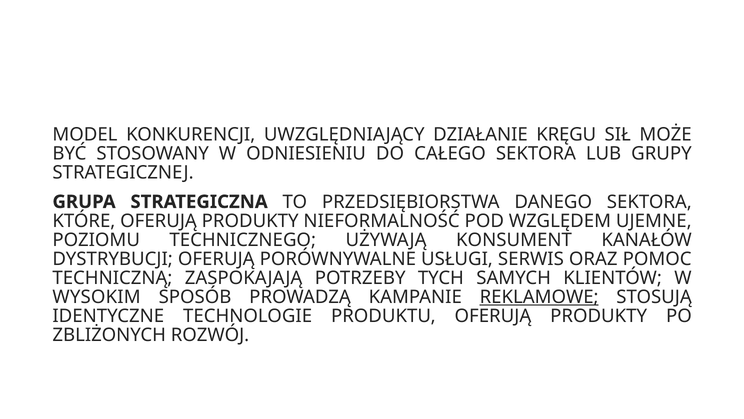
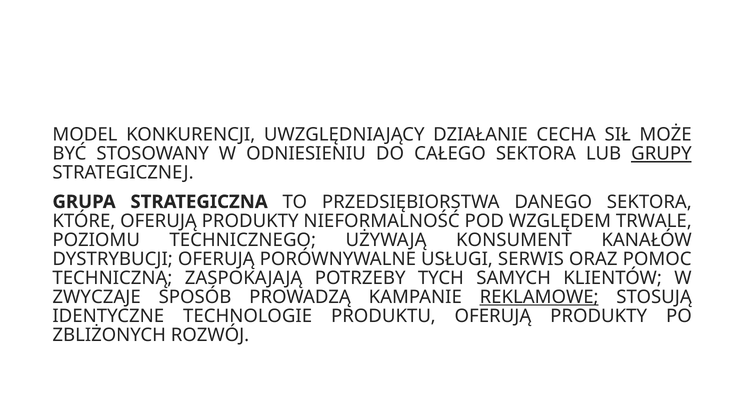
KRĘGU: KRĘGU -> CECHA
GRUPY underline: none -> present
UJEMNE: UJEMNE -> TRWALE
WYSOKIM: WYSOKIM -> ZWYCZAJE
